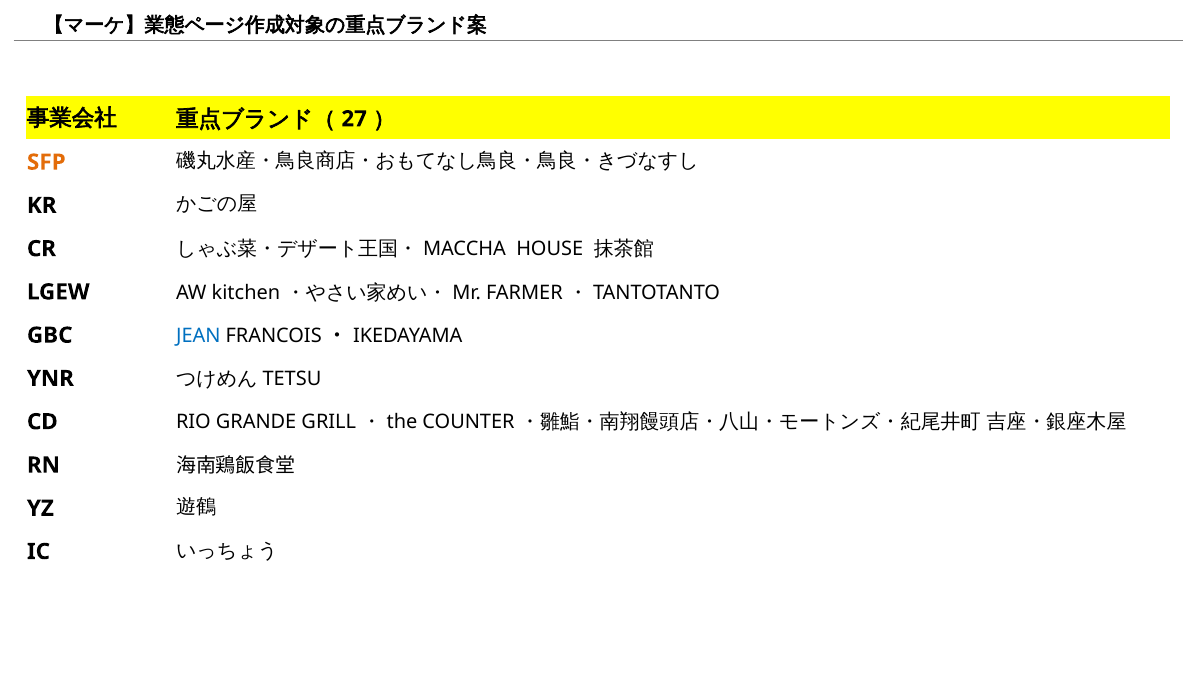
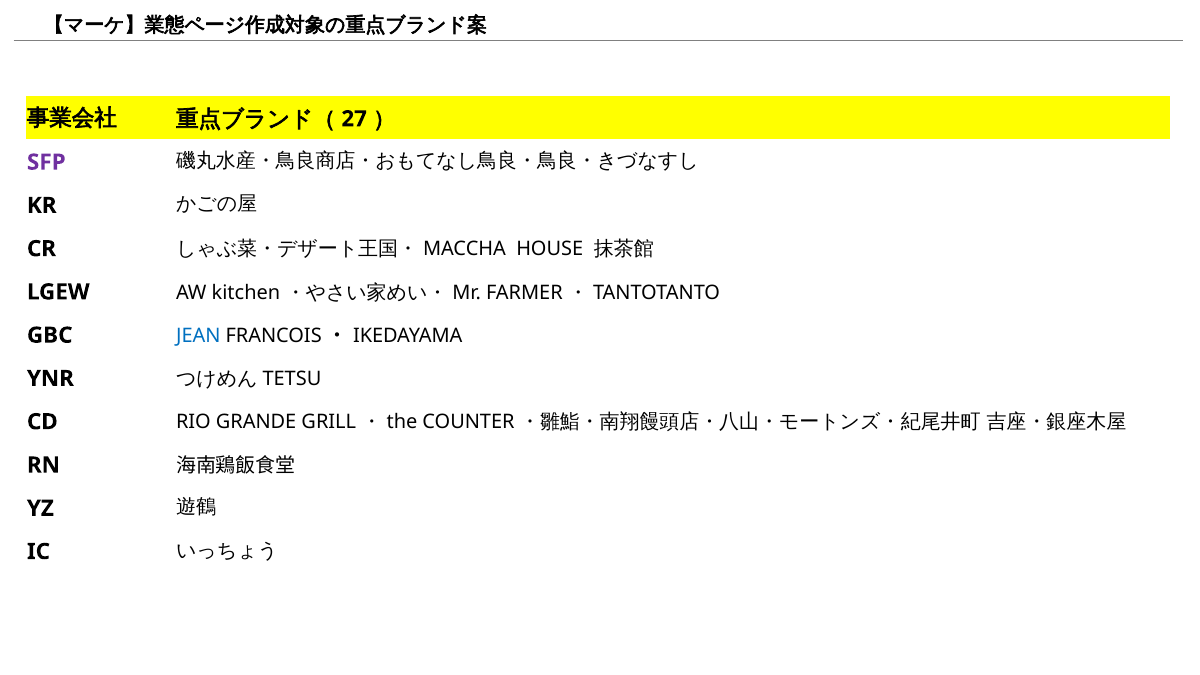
SFP colour: orange -> purple
